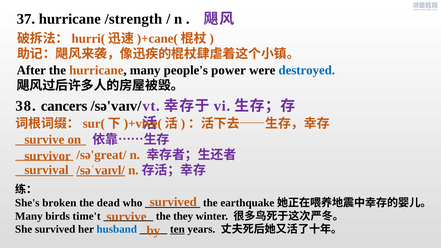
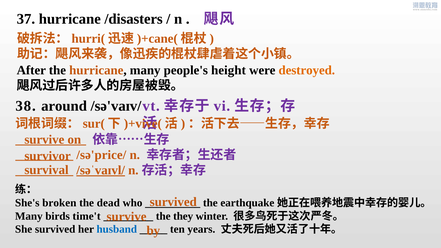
/strength: /strength -> /disasters
power: power -> height
destroyed colour: blue -> orange
cancers: cancers -> around
/sə'great/: /sə'great/ -> /sə'price/
ten underline: present -> none
